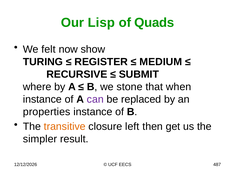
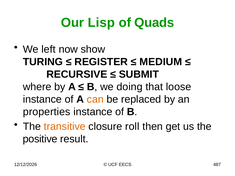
felt: felt -> left
stone: stone -> doing
when: when -> loose
can colour: purple -> orange
left: left -> roll
simpler: simpler -> positive
